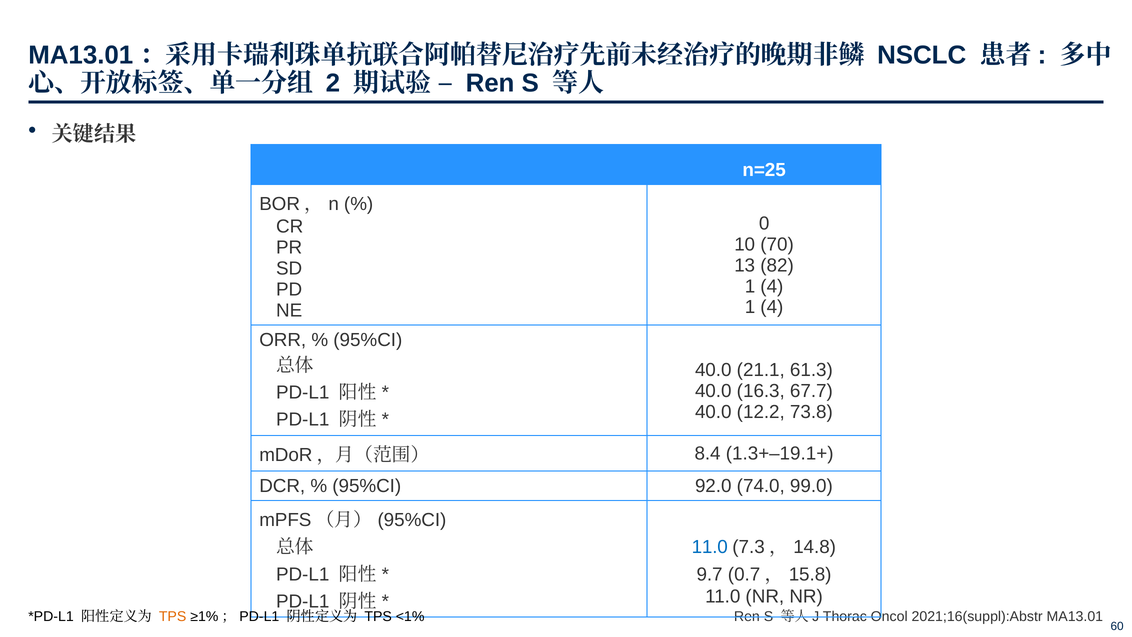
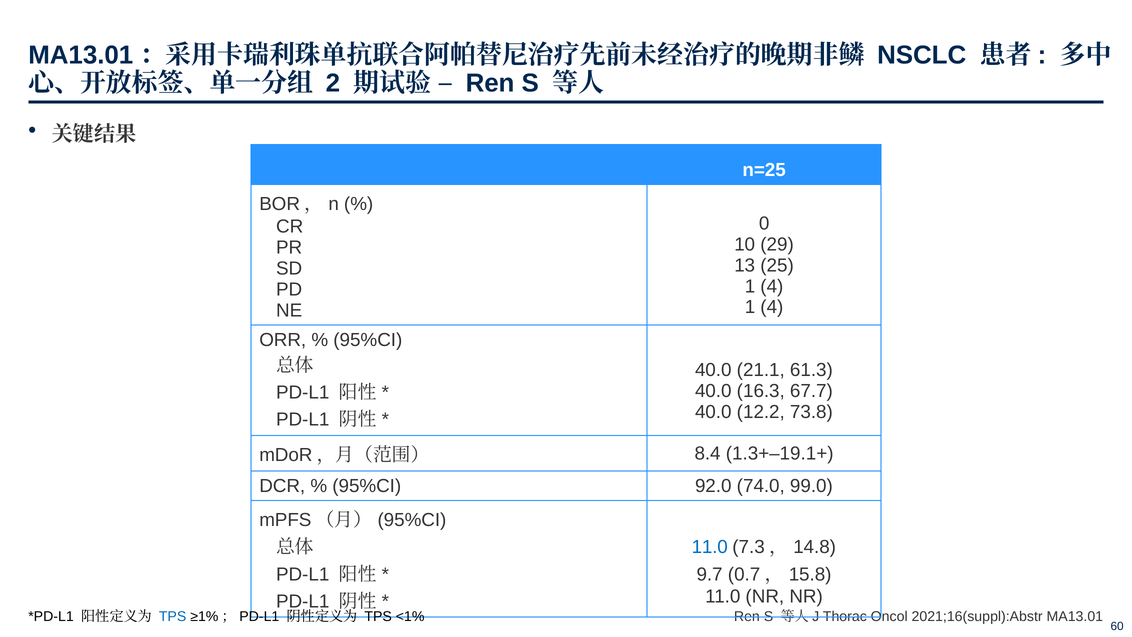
70: 70 -> 29
82: 82 -> 25
TPS at (173, 617) colour: orange -> blue
